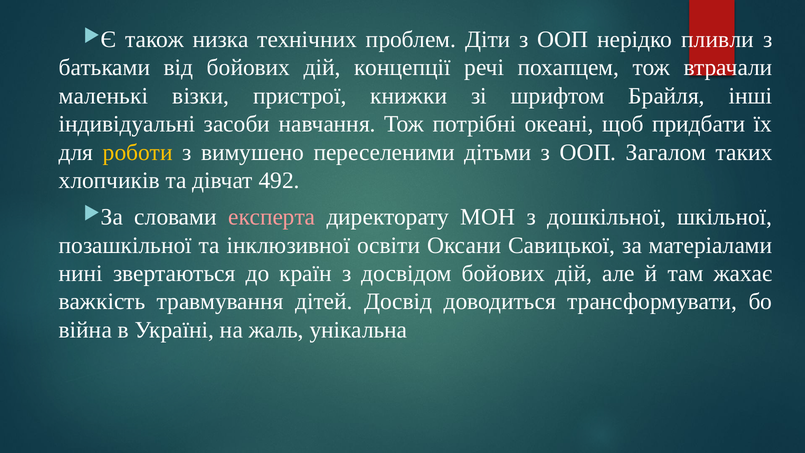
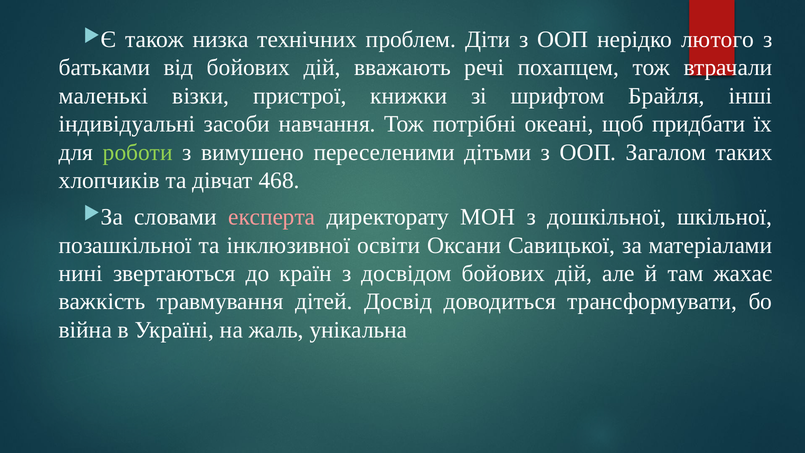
пливли: пливли -> лютого
концепції: концепції -> вважають
роботи colour: yellow -> light green
492: 492 -> 468
